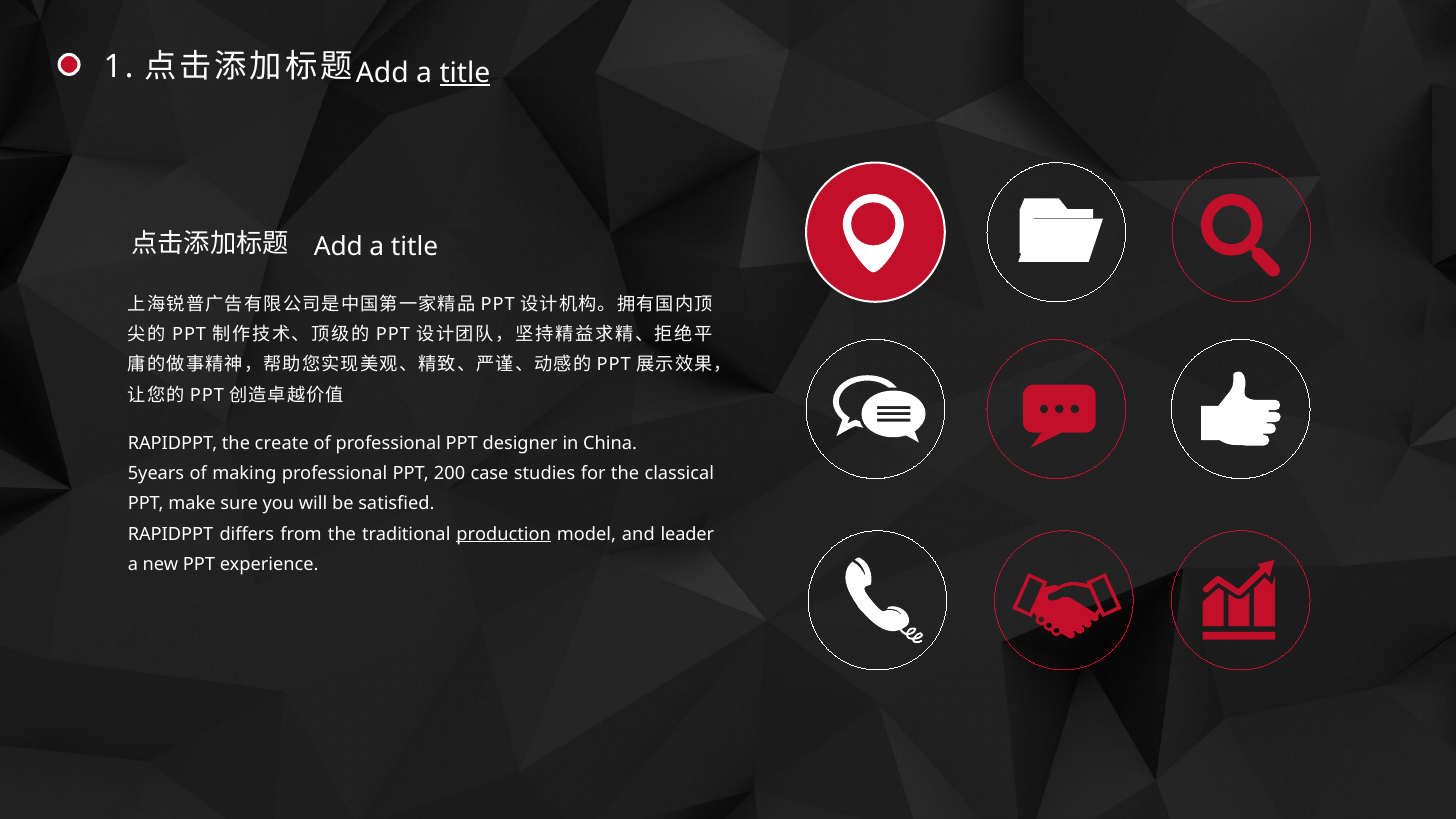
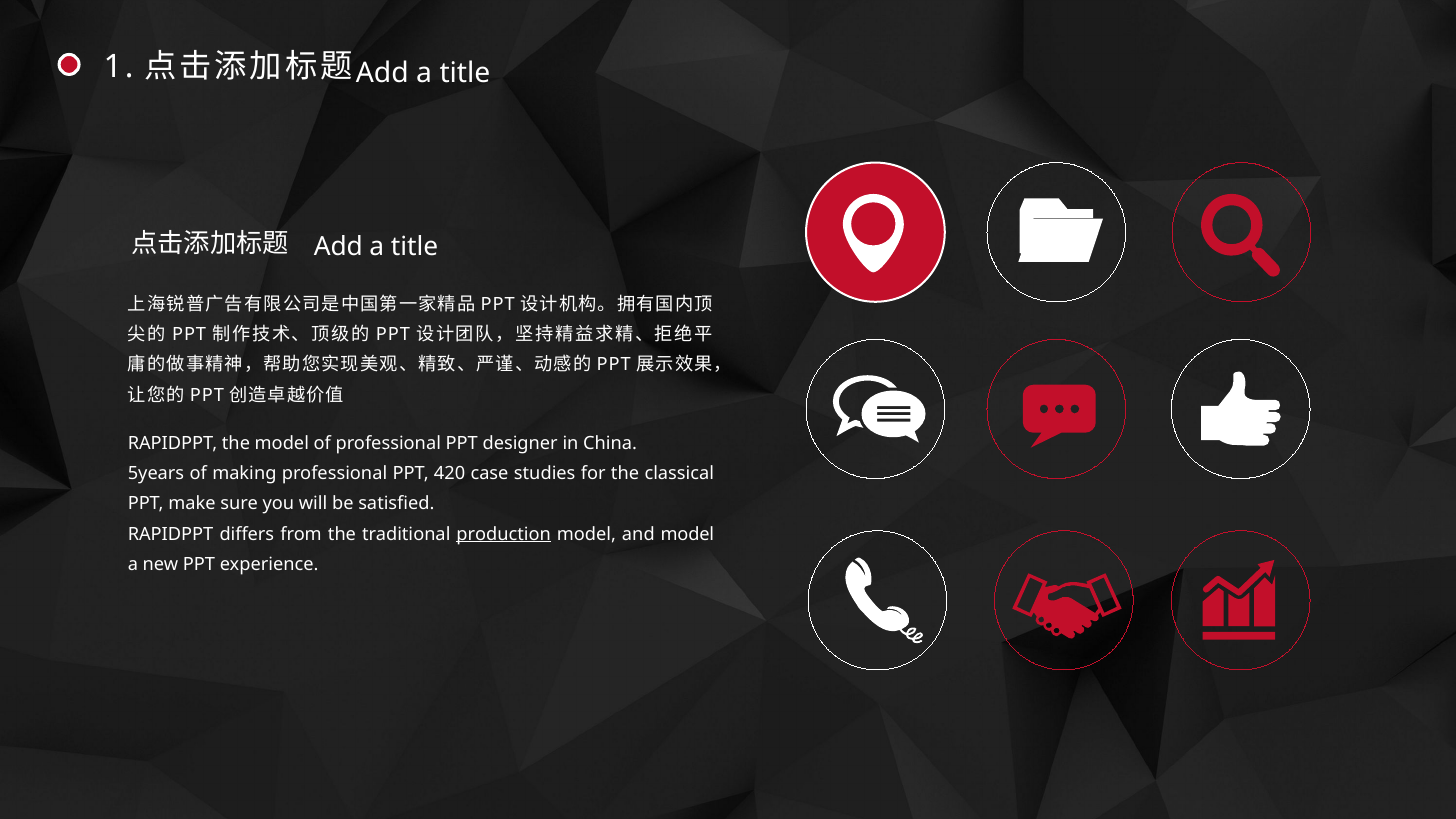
title at (465, 73) underline: present -> none
the create: create -> model
200: 200 -> 420
and leader: leader -> model
